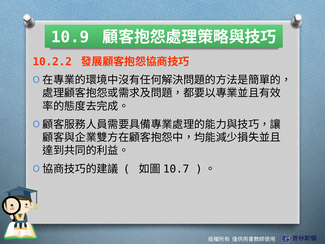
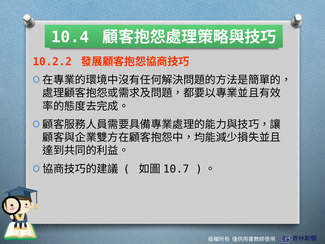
10.9: 10.9 -> 10.4
